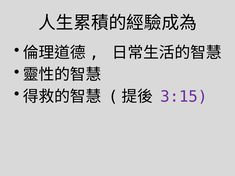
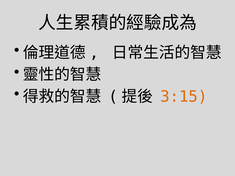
3:15 colour: purple -> orange
